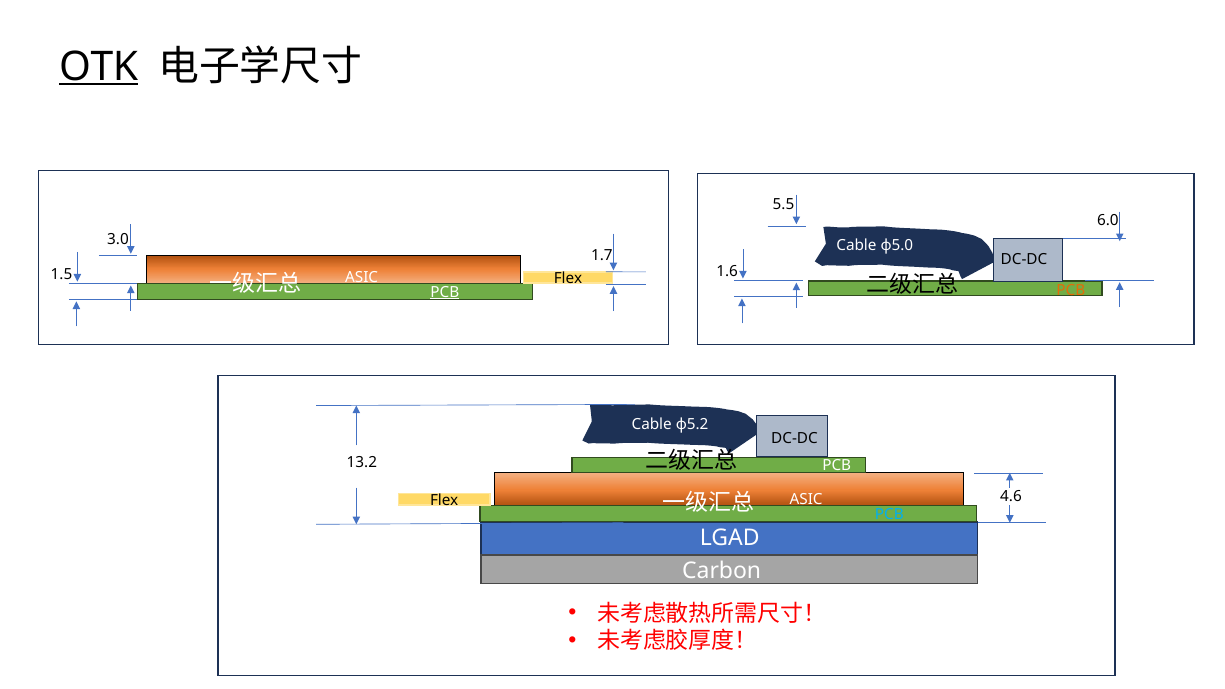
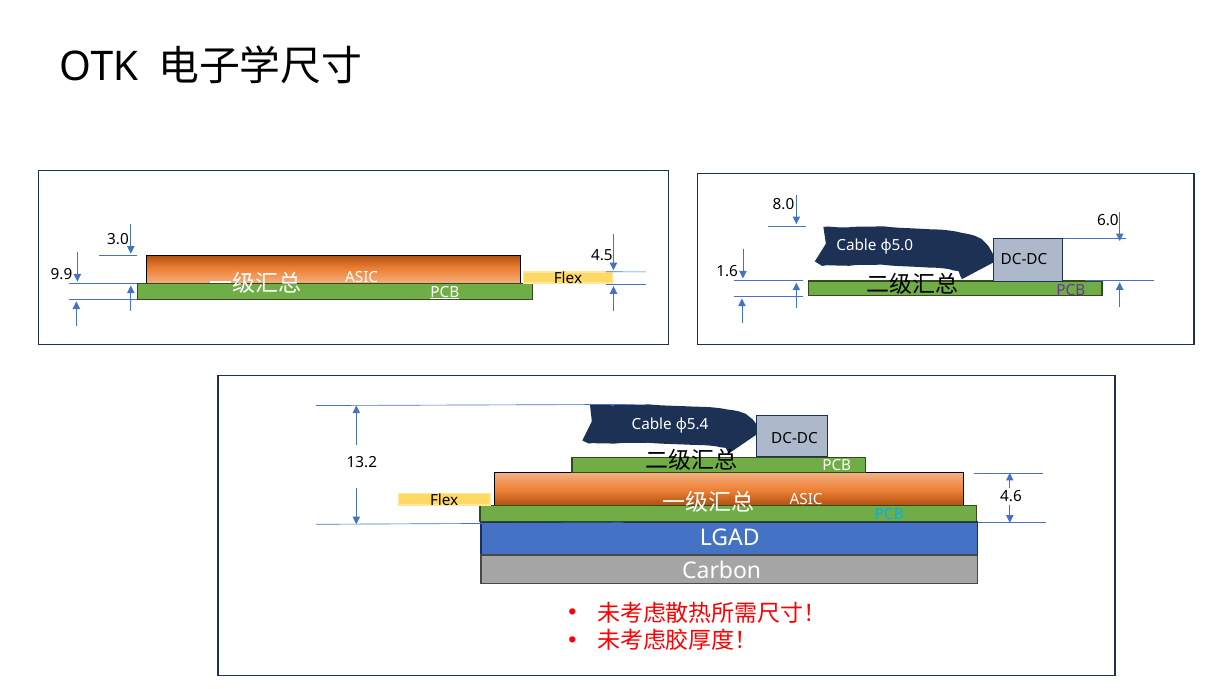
OTK underline: present -> none
5.5: 5.5 -> 8.0
1.7: 1.7 -> 4.5
1.5: 1.5 -> 9.9
PCB at (1071, 291) colour: orange -> purple
φ5.2: φ5.2 -> φ5.4
